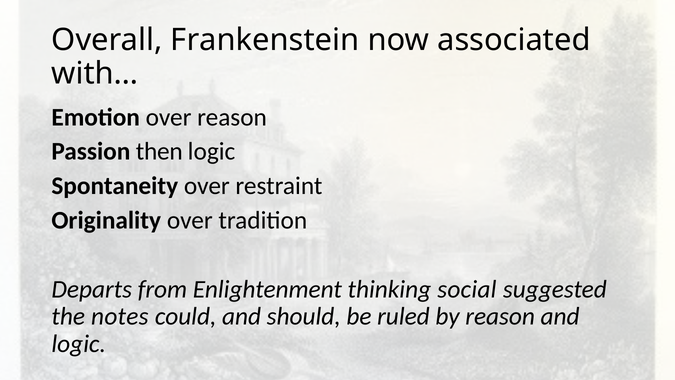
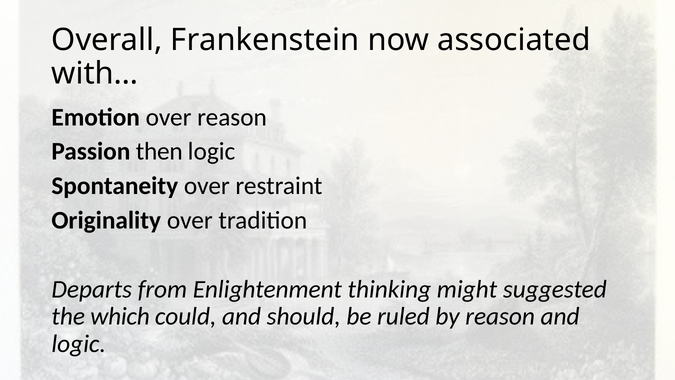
social: social -> might
notes: notes -> which
